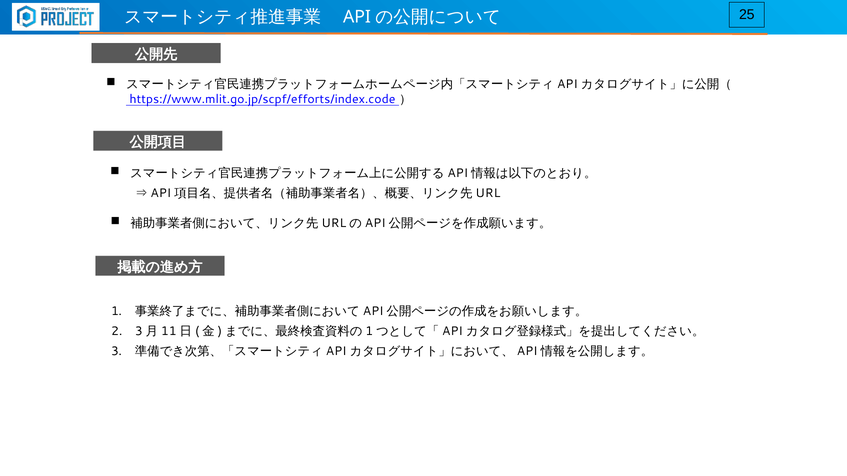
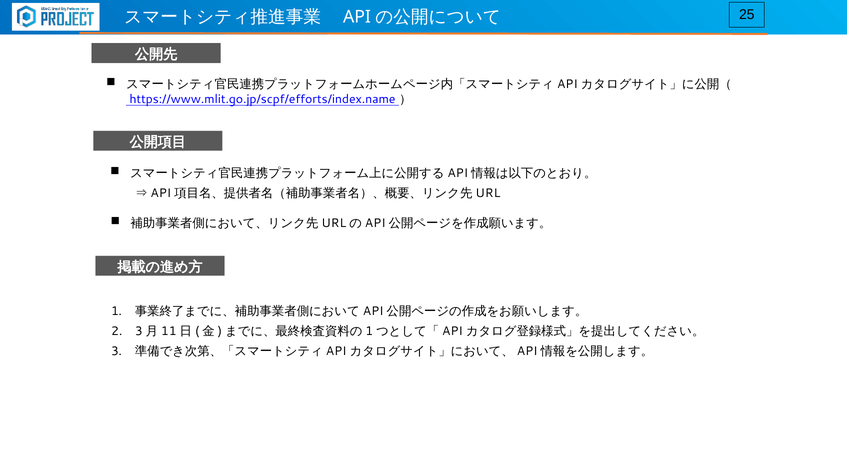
https://www.mlit.go.jp/scpf/efforts/index.code: https://www.mlit.go.jp/scpf/efforts/index.code -> https://www.mlit.go.jp/scpf/efforts/index.name
